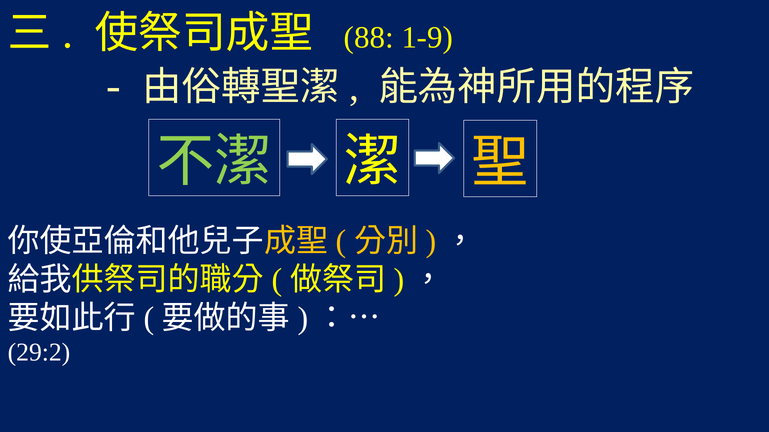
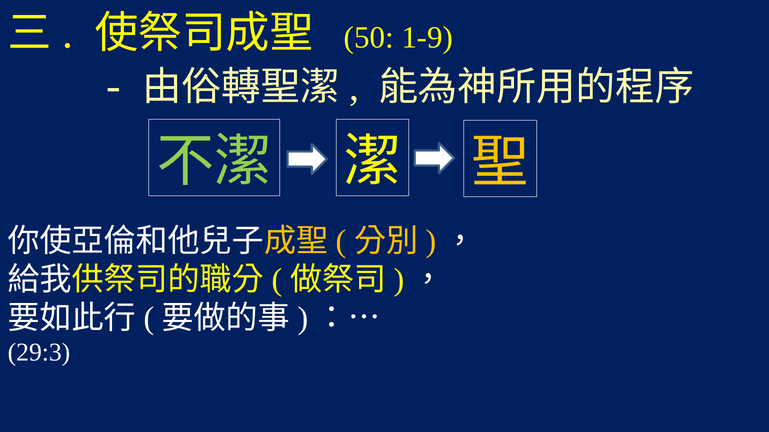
88: 88 -> 50
29:2: 29:2 -> 29:3
